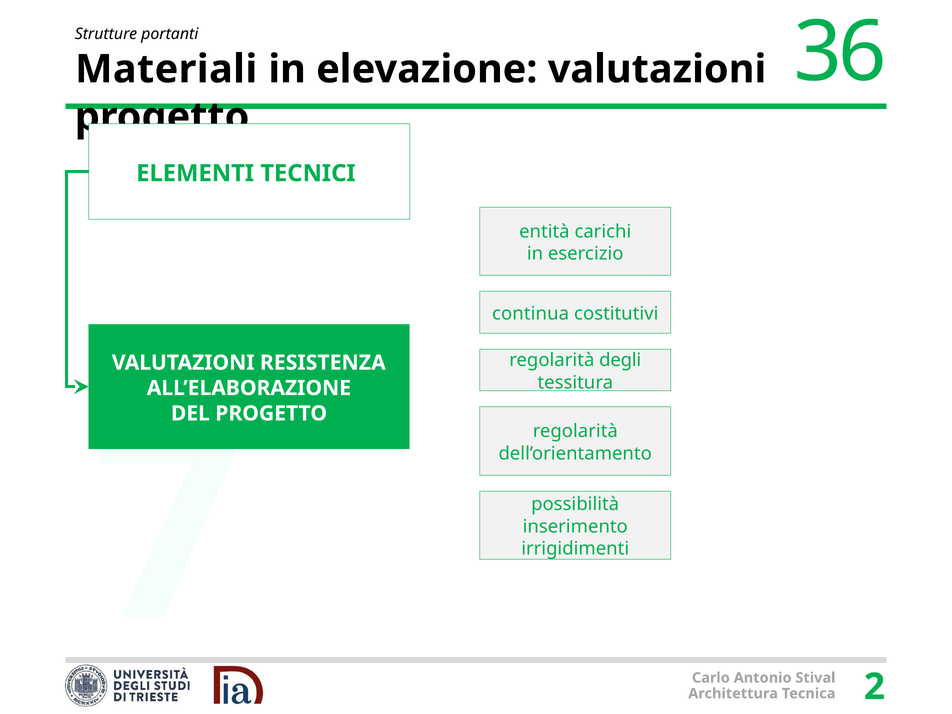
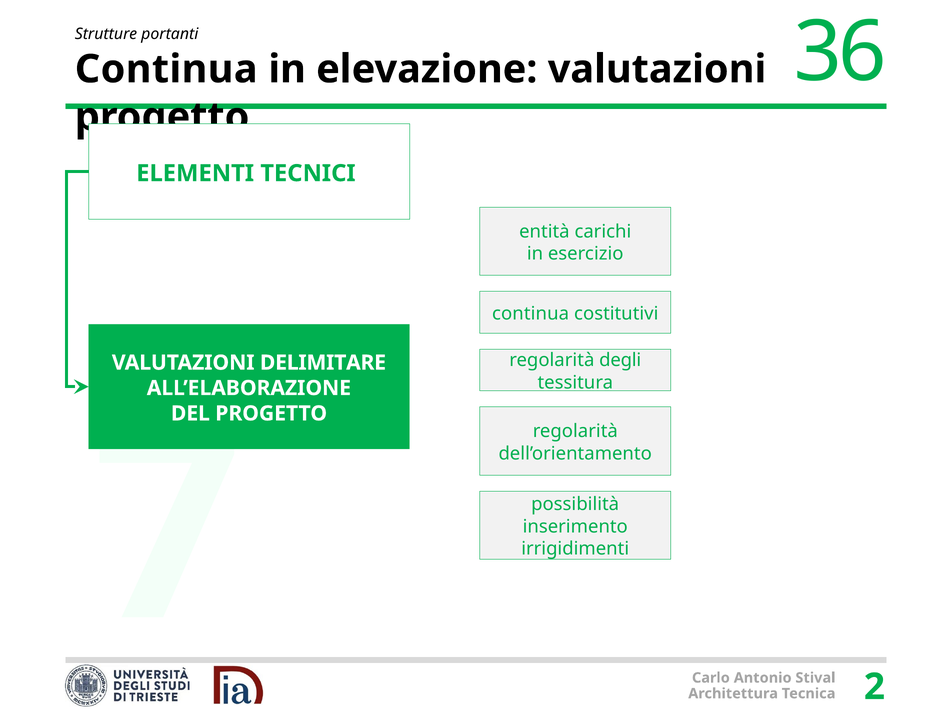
Materiali at (166, 69): Materiali -> Continua
RESISTENZA: RESISTENZA -> DELIMITARE
